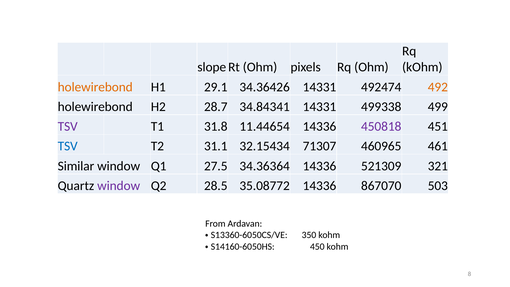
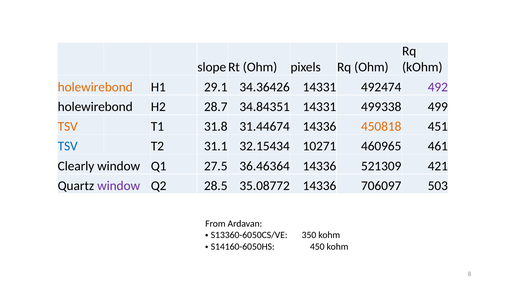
492 colour: orange -> purple
34.84341: 34.84341 -> 34.84351
TSV at (68, 126) colour: purple -> orange
11.44654: 11.44654 -> 31.44674
450818 colour: purple -> orange
71307: 71307 -> 10271
Similar: Similar -> Clearly
34.36364: 34.36364 -> 36.46364
321: 321 -> 421
867070: 867070 -> 706097
